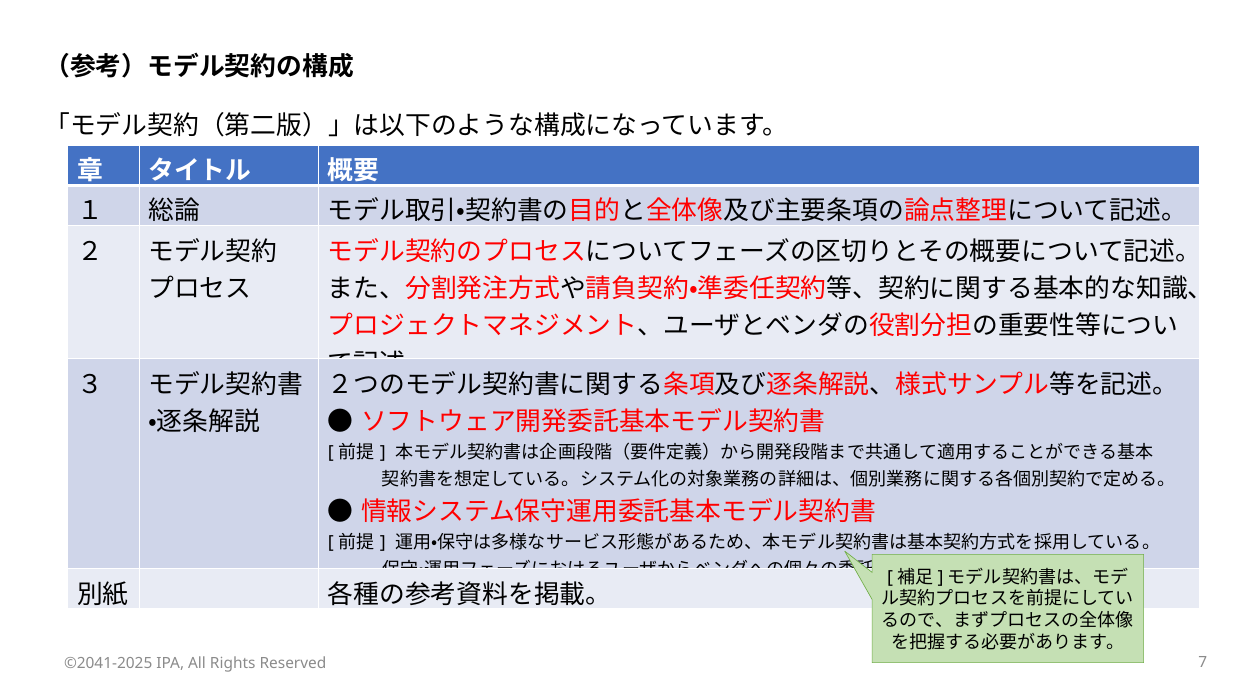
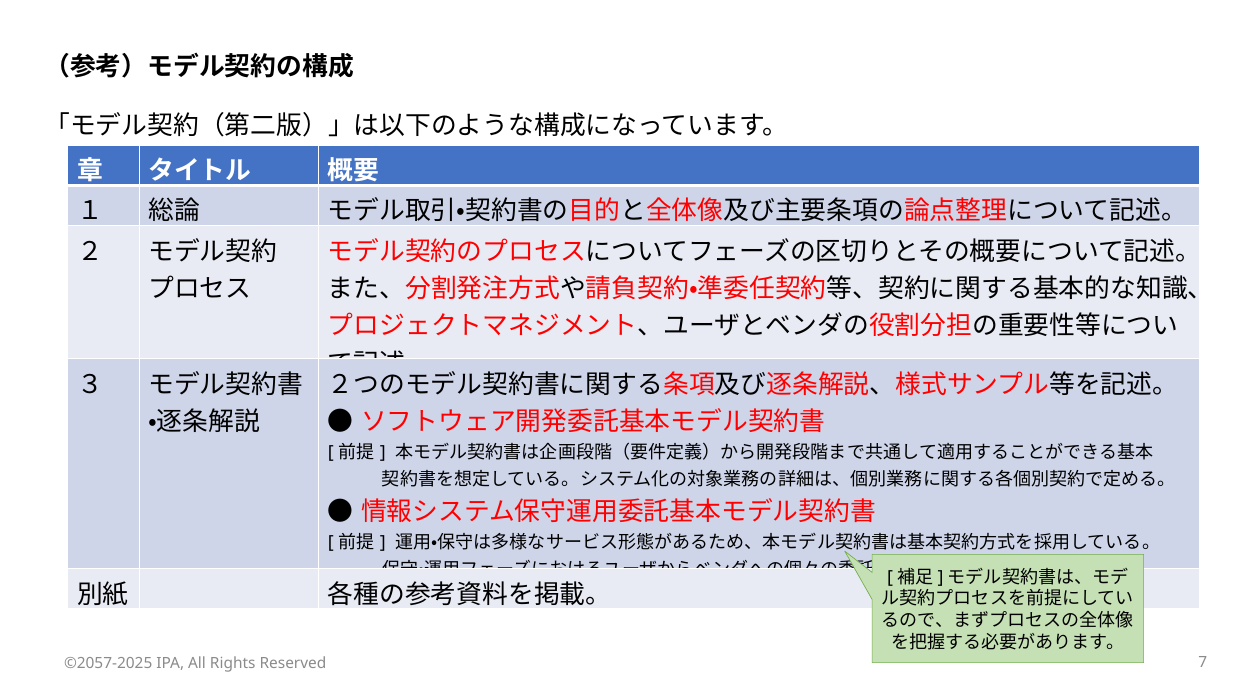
©2041-2025: ©2041-2025 -> ©2057-2025
